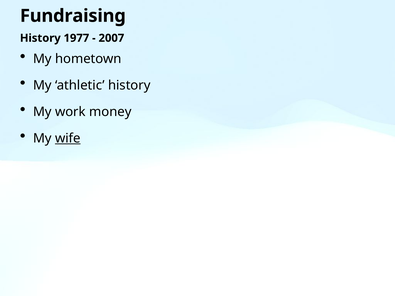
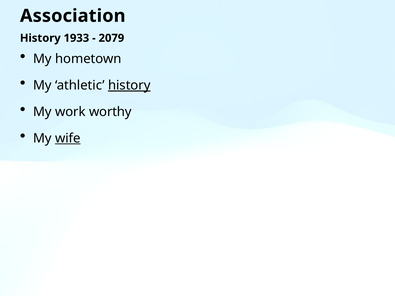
Fundraising: Fundraising -> Association
1977: 1977 -> 1933
2007: 2007 -> 2079
history at (129, 85) underline: none -> present
money: money -> worthy
